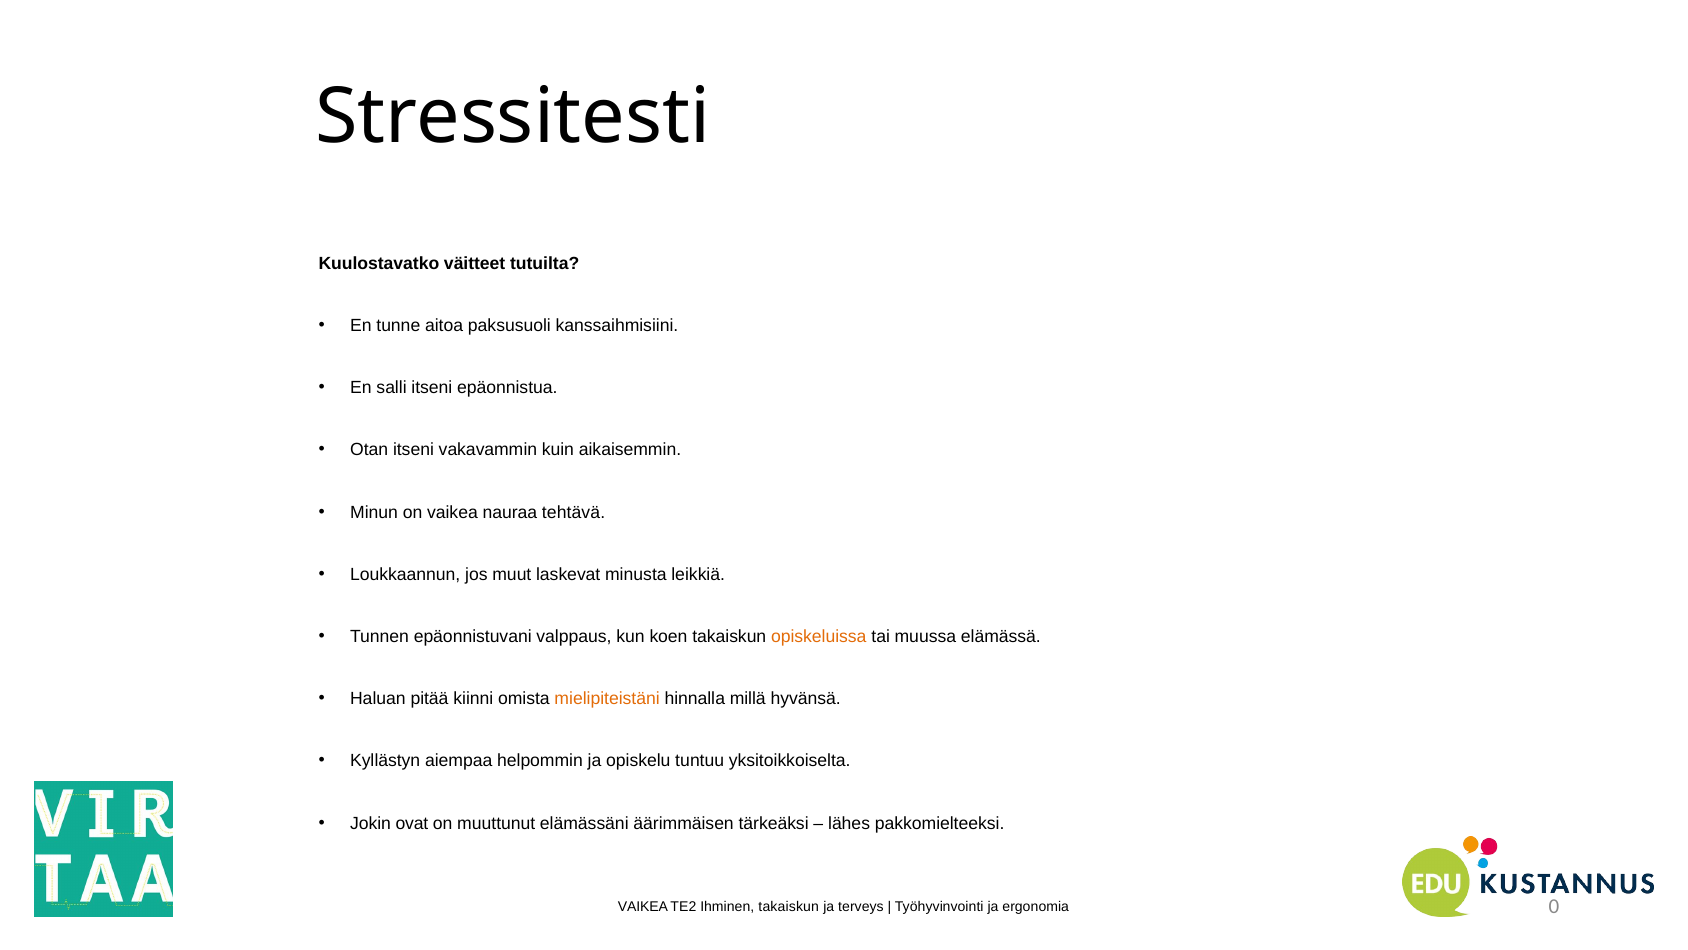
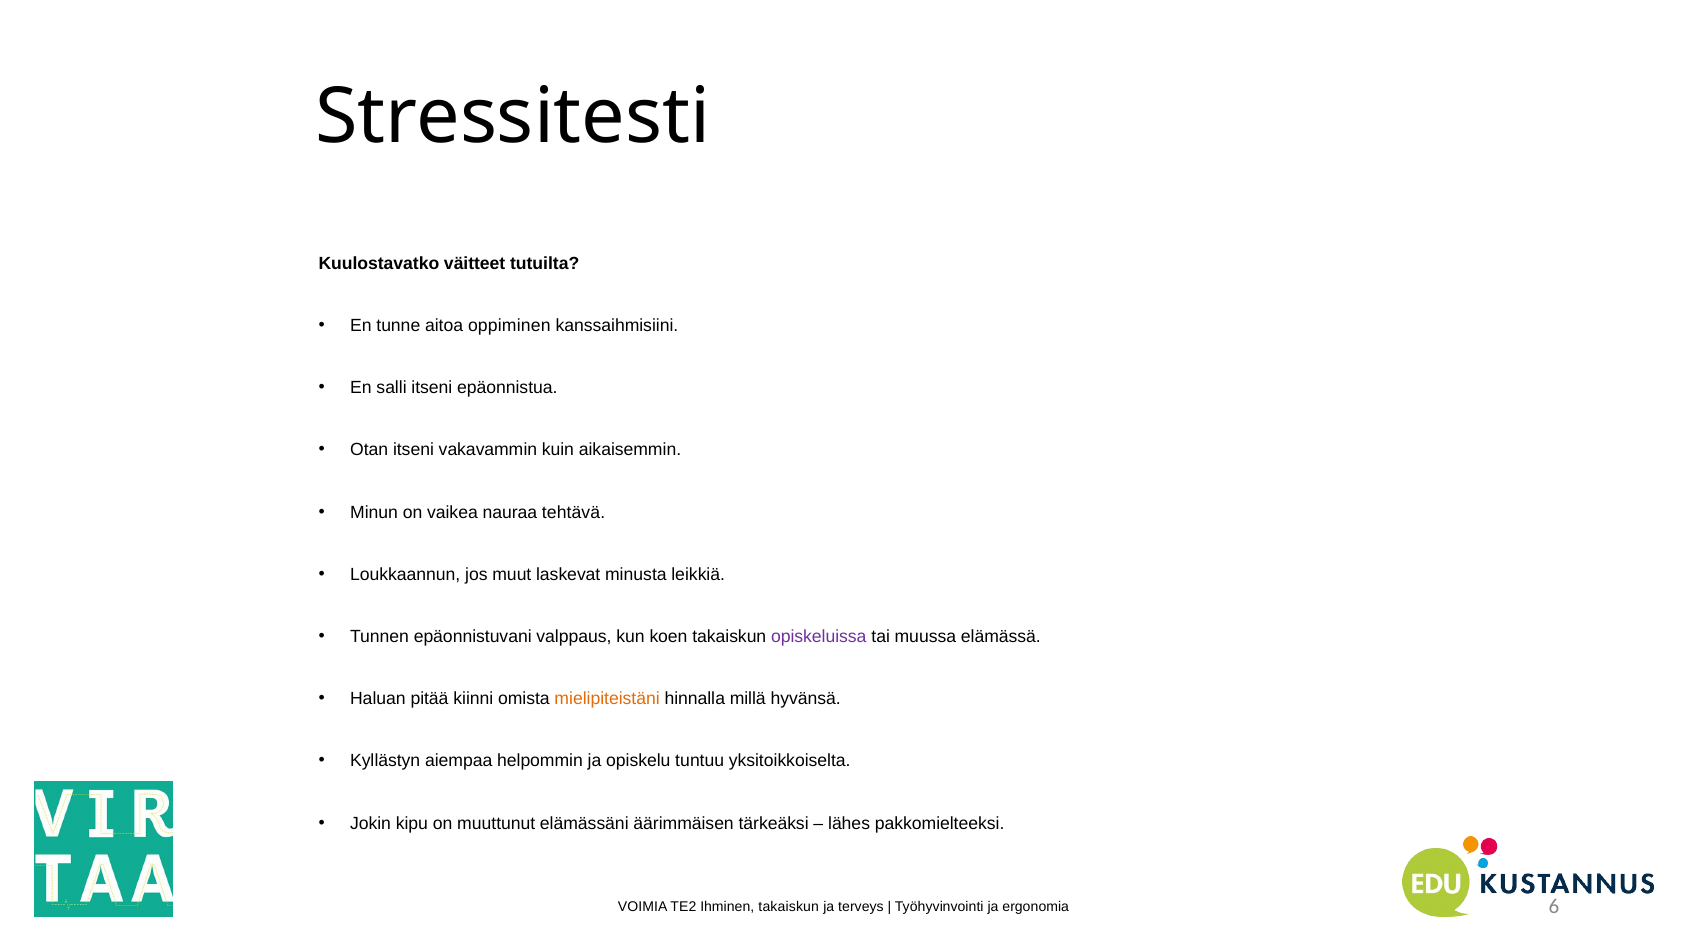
paksusuoli: paksusuoli -> oppiminen
opiskeluissa colour: orange -> purple
ovat: ovat -> kipu
VAIKEA at (643, 906): VAIKEA -> VOIMIA
0: 0 -> 6
